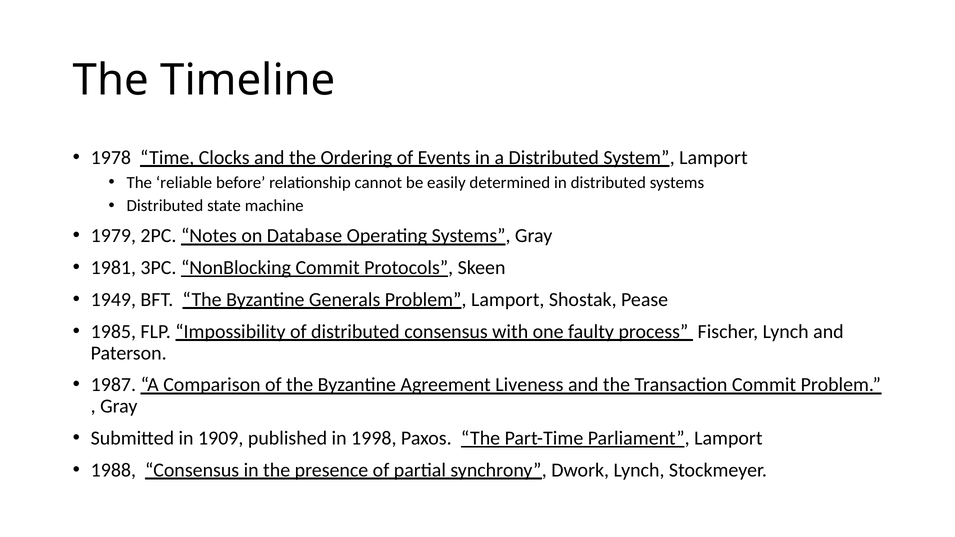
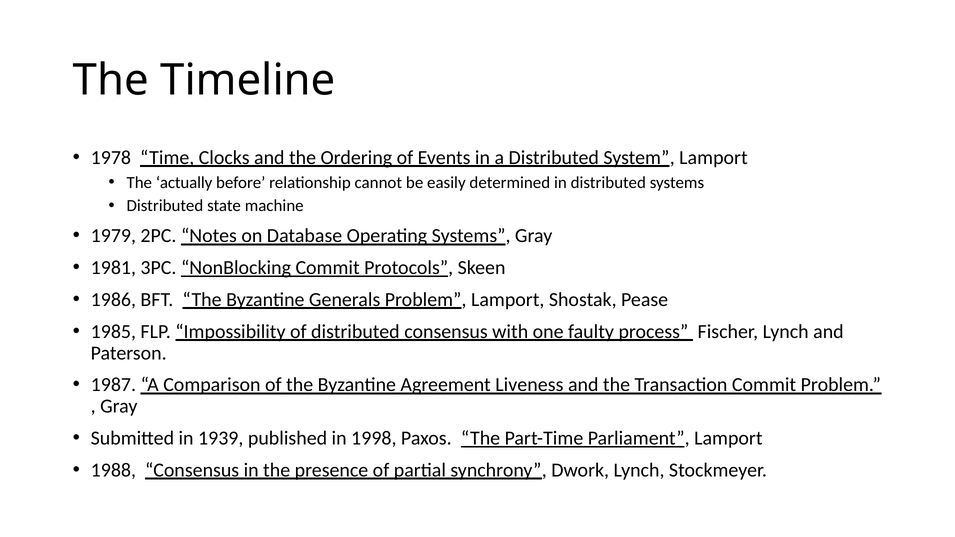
reliable: reliable -> actually
1949: 1949 -> 1986
1909: 1909 -> 1939
